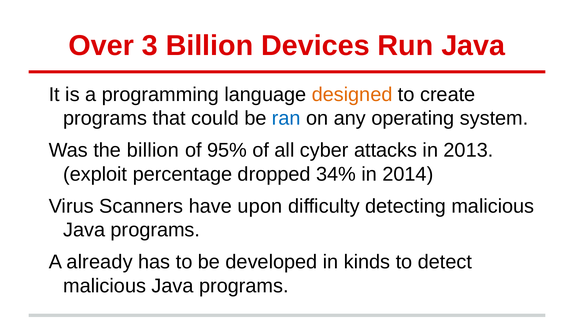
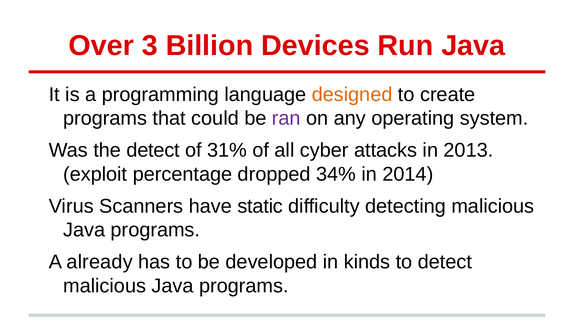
ran colour: blue -> purple
the billion: billion -> detect
95%: 95% -> 31%
upon: upon -> static
